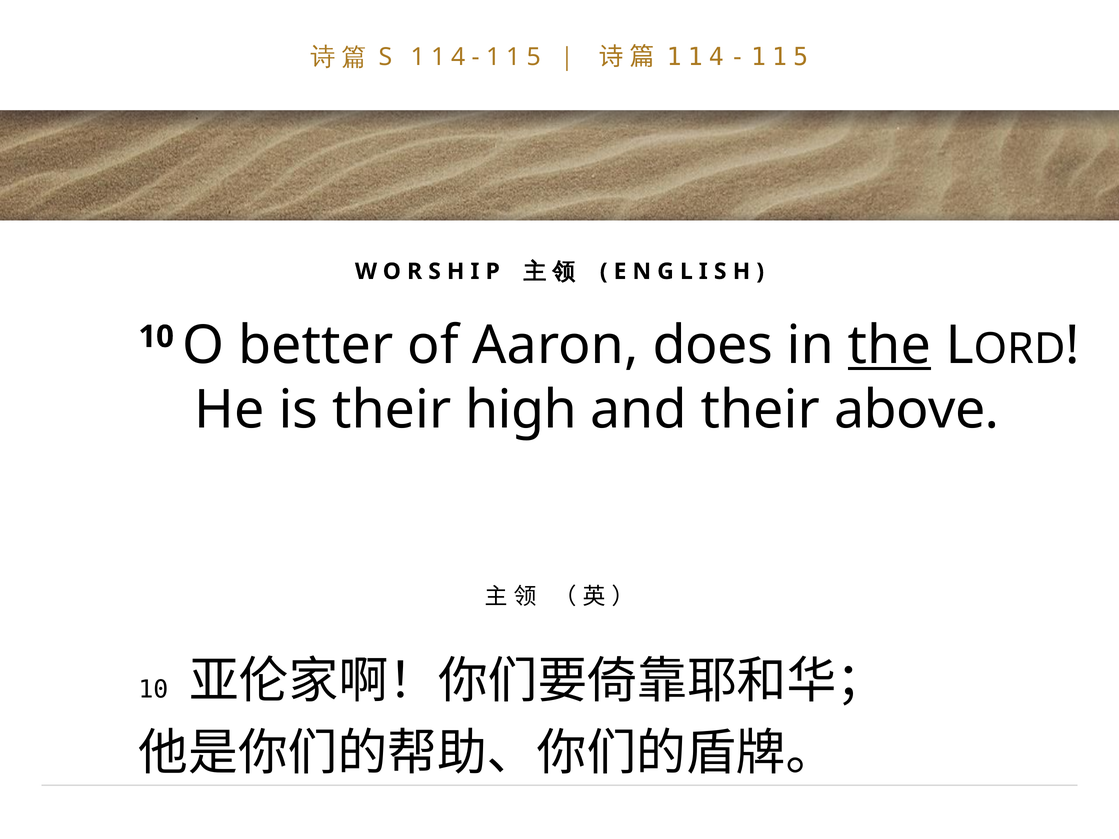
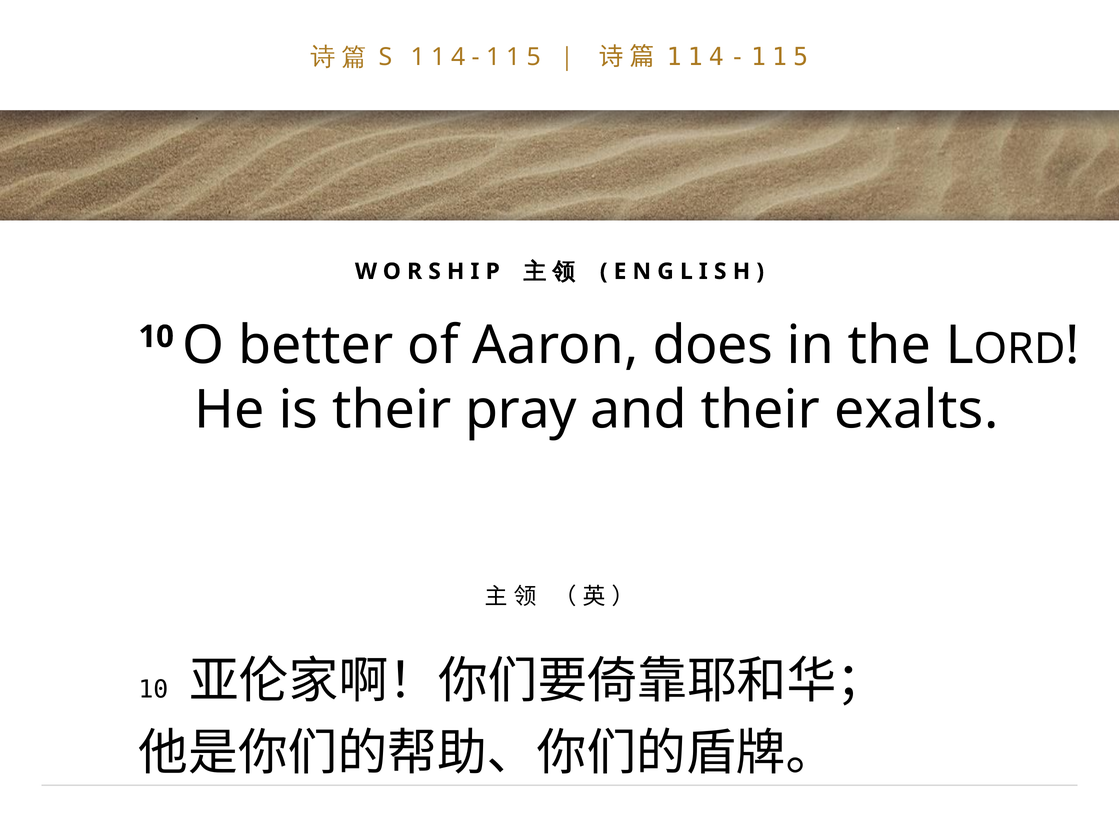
the underline: present -> none
high: high -> pray
above: above -> exalts
